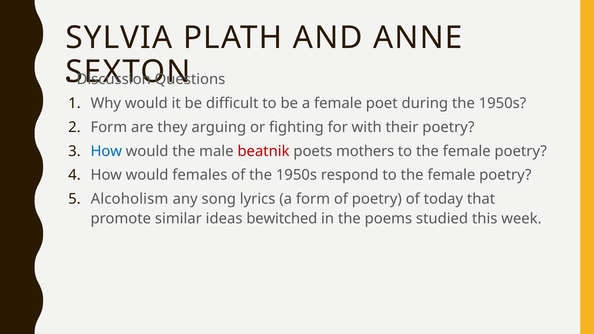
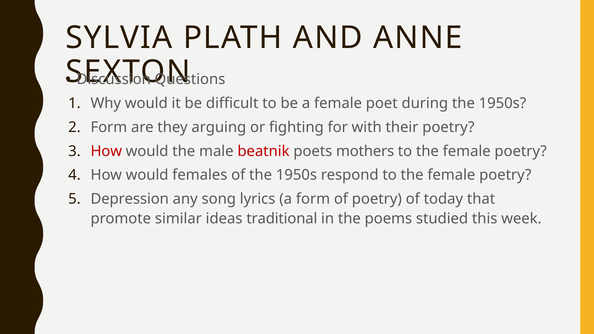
How at (106, 151) colour: blue -> red
Alcoholism: Alcoholism -> Depression
bewitched: bewitched -> traditional
